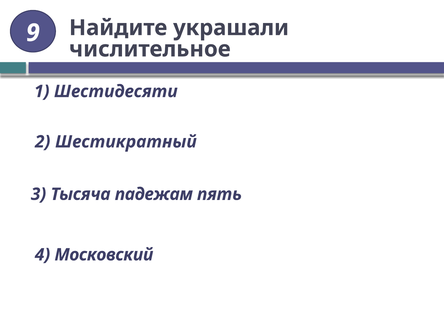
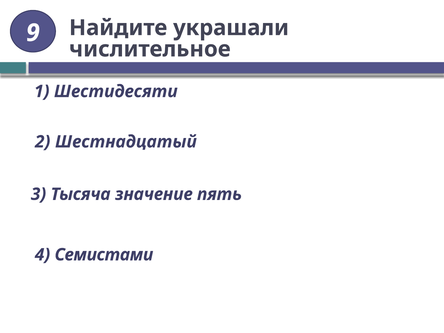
Шестикратный: Шестикратный -> Шестнадцатый
падежам: падежам -> значение
Московский: Московский -> Семистами
